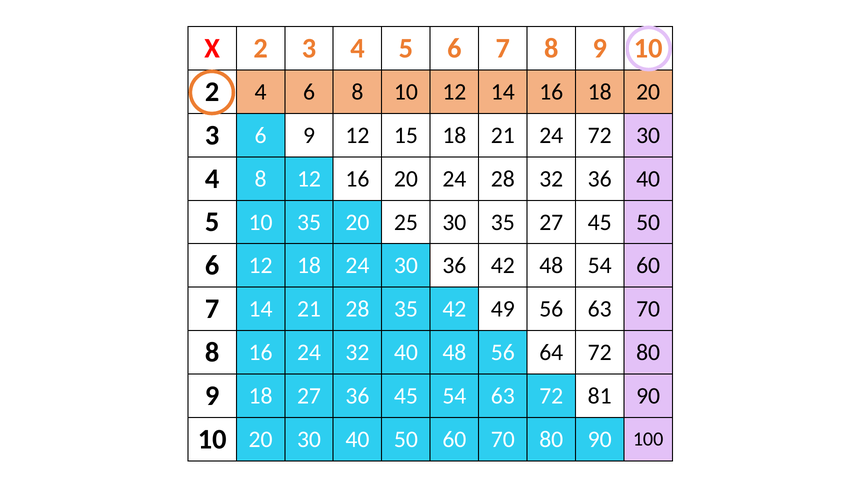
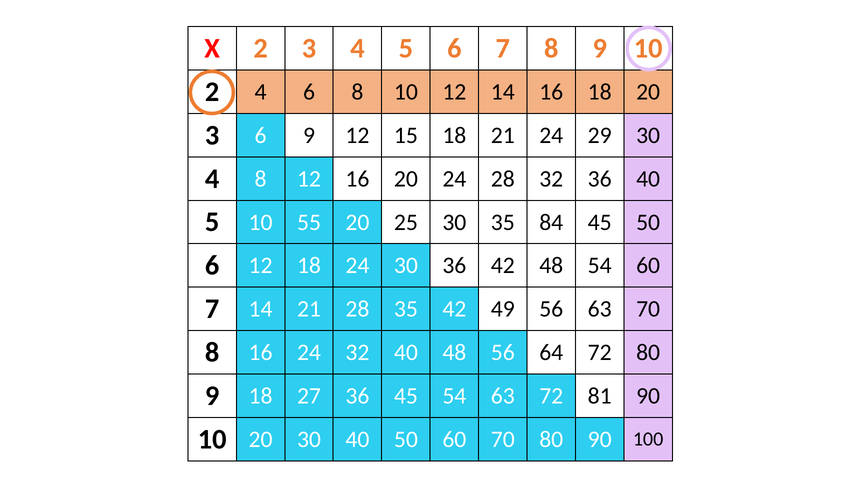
24 72: 72 -> 29
10 35: 35 -> 55
35 27: 27 -> 84
